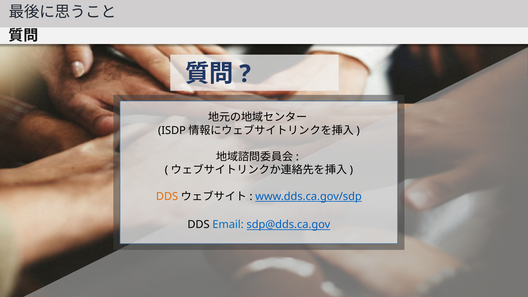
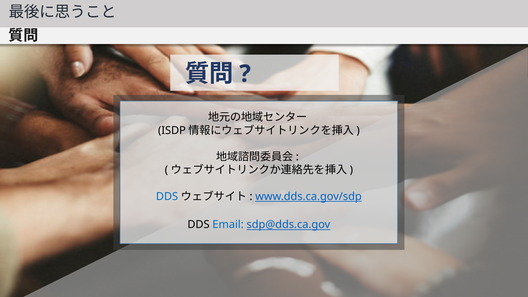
DDS at (167, 196) colour: orange -> blue
